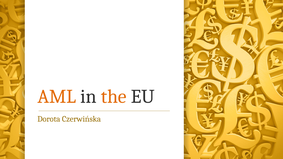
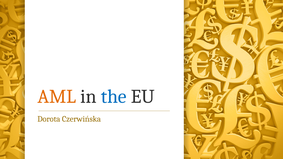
the colour: orange -> blue
